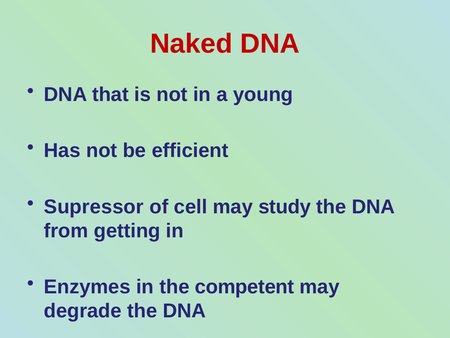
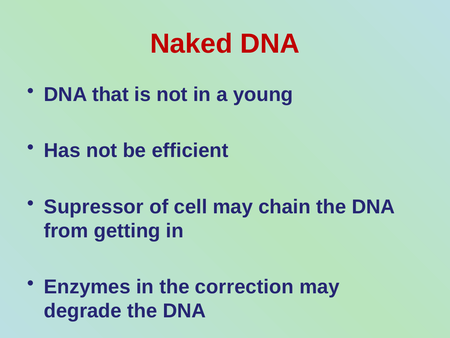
study: study -> chain
competent: competent -> correction
